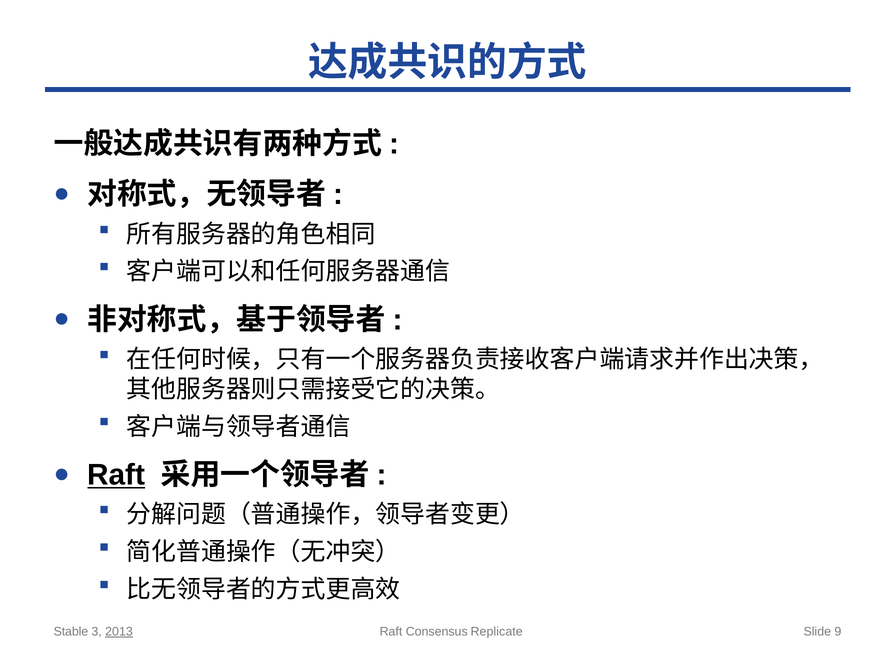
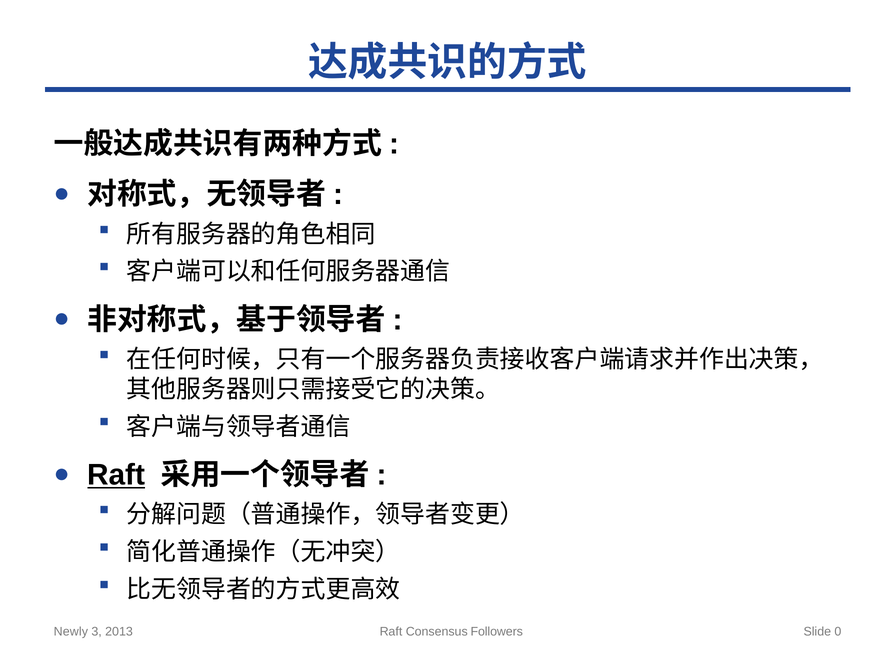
Stable: Stable -> Newly
2013 underline: present -> none
Replicate: Replicate -> Followers
9: 9 -> 0
